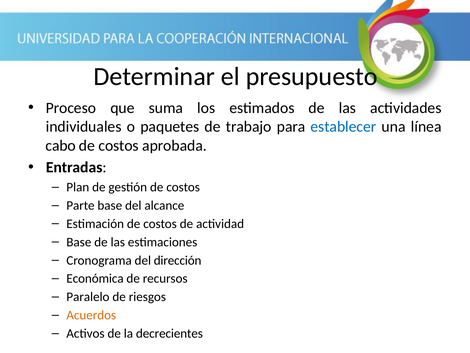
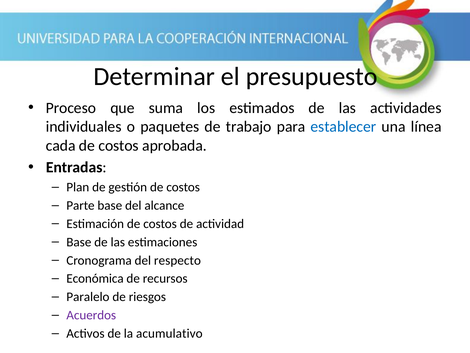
cabo: cabo -> cada
dirección: dirección -> respecto
Acuerdos colour: orange -> purple
decrecientes: decrecientes -> acumulativo
